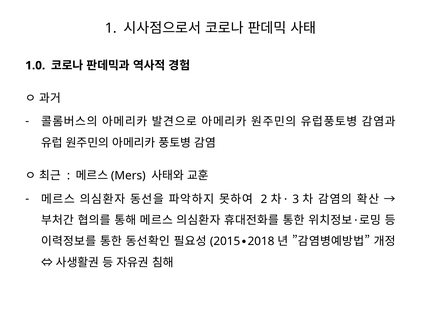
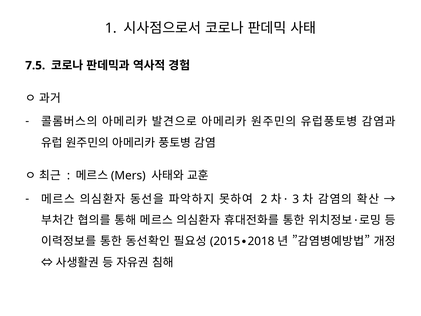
1.0: 1.0 -> 7.5
